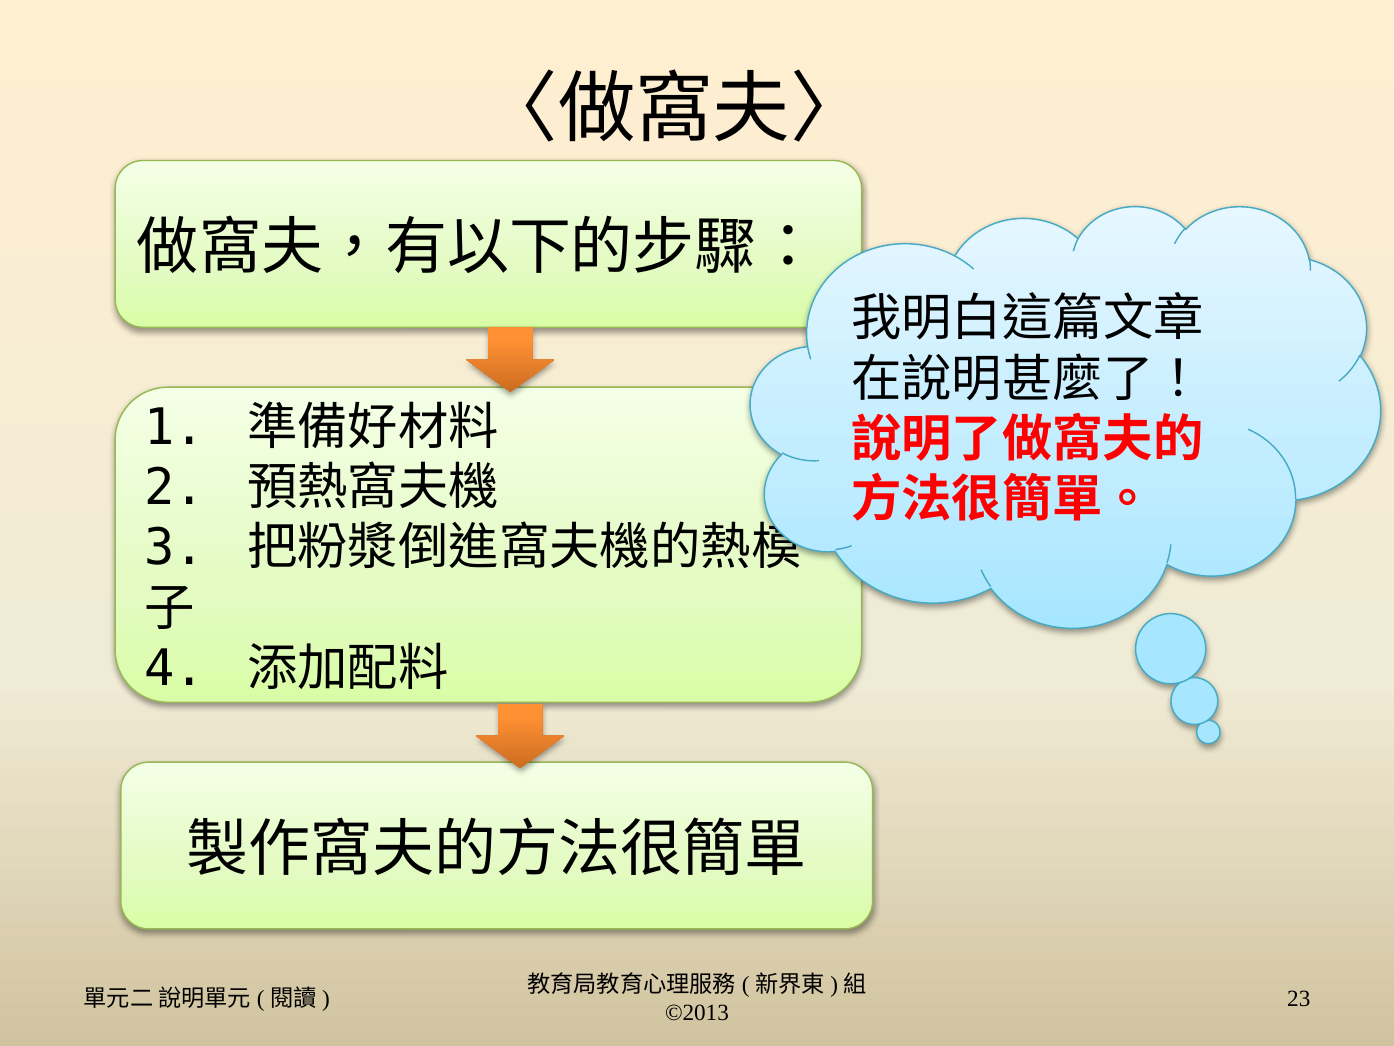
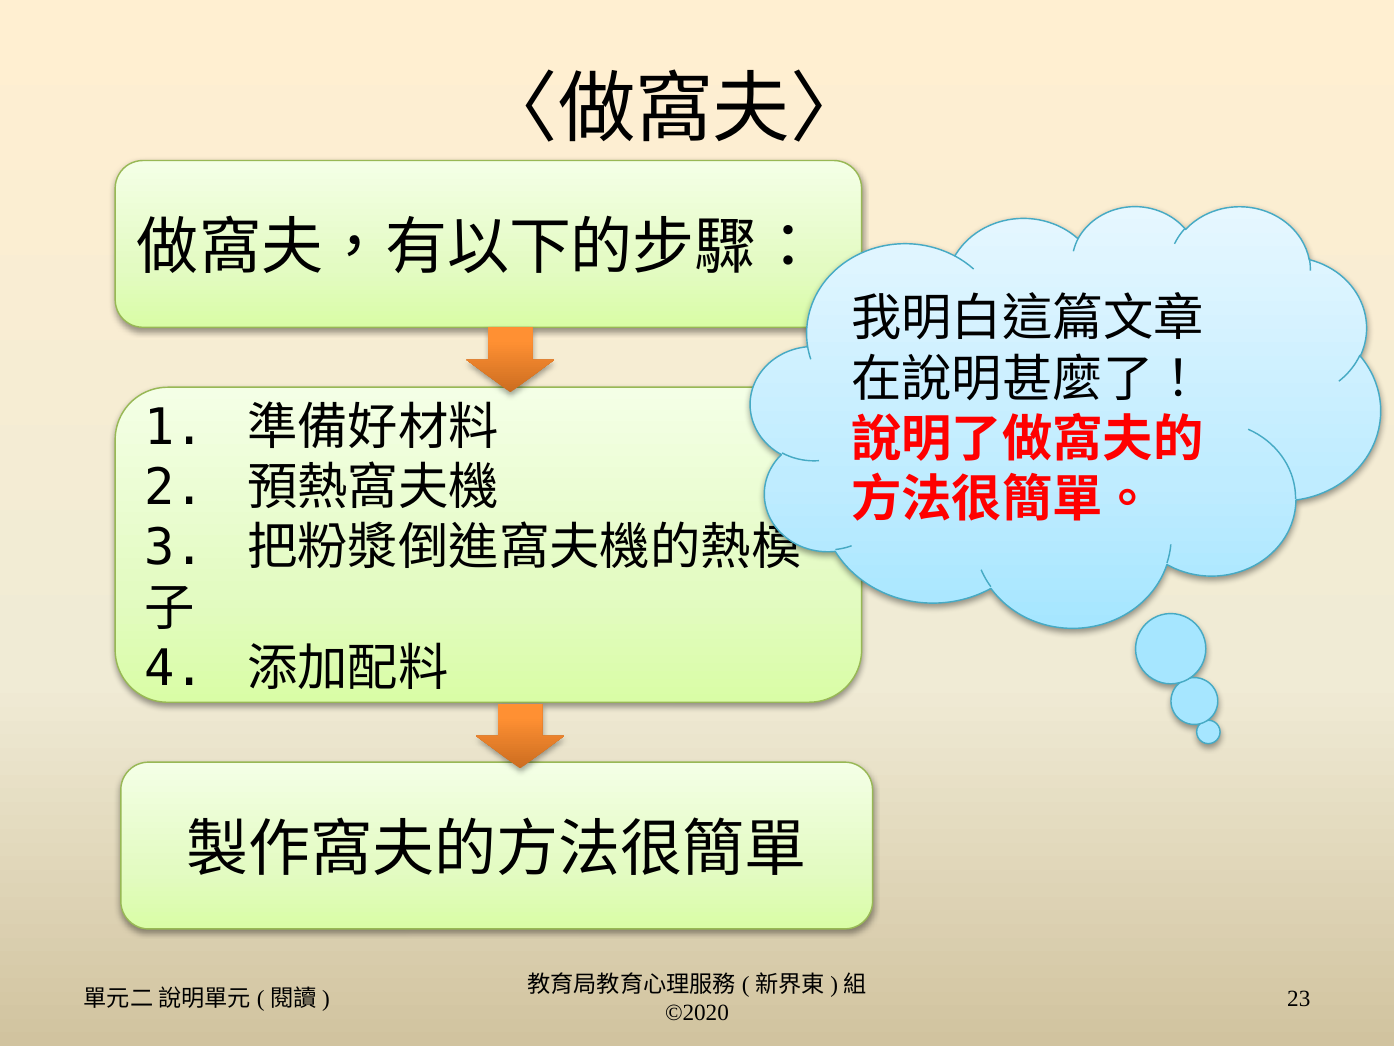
©2013: ©2013 -> ©2020
